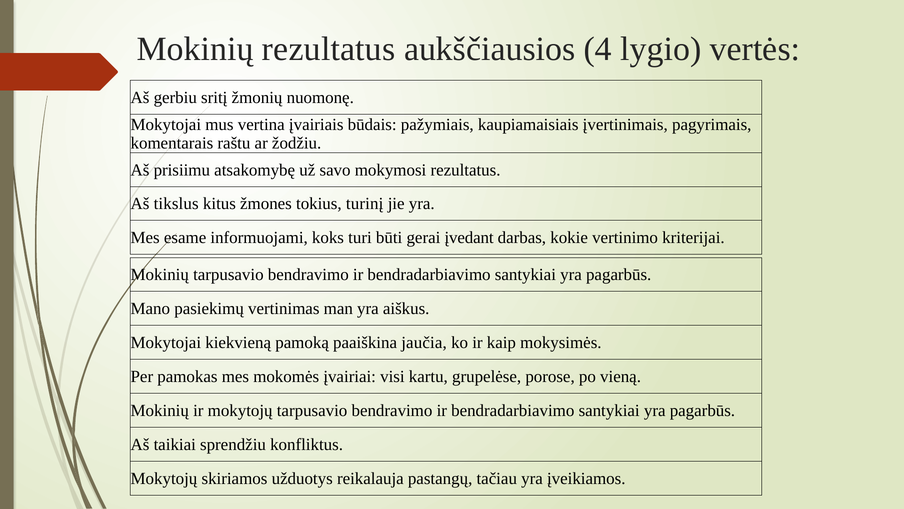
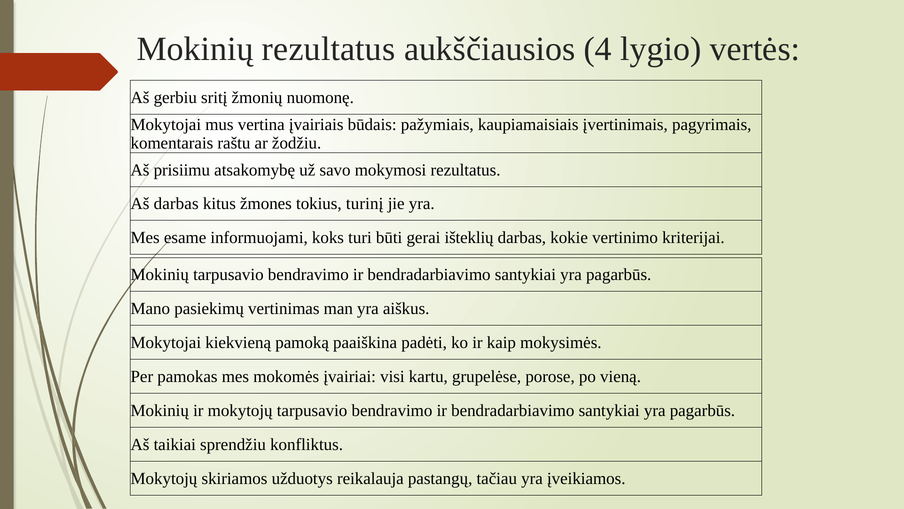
Aš tikslus: tikslus -> darbas
įvedant: įvedant -> išteklių
jaučia: jaučia -> padėti
